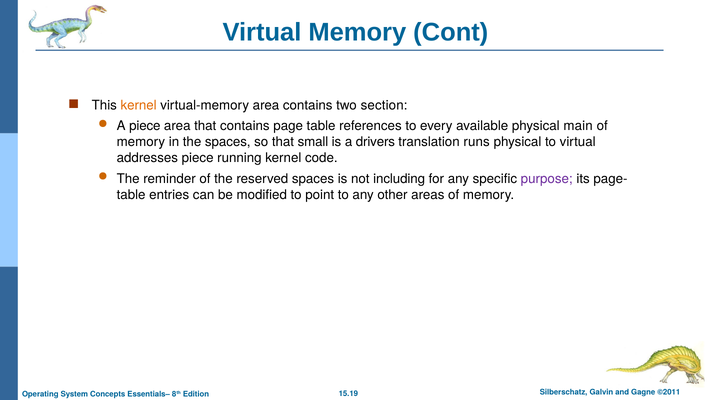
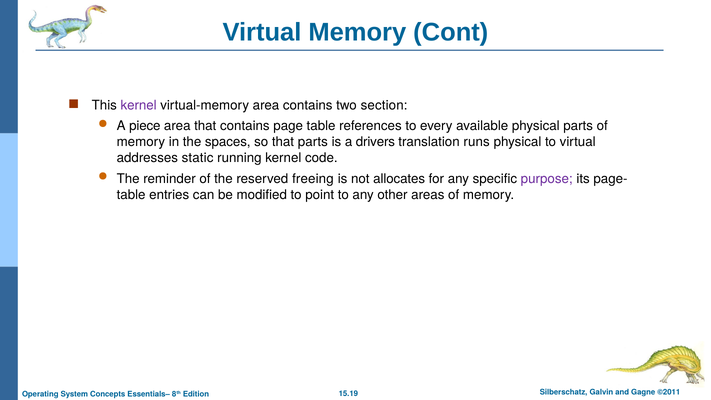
kernel at (139, 105) colour: orange -> purple
physical main: main -> parts
that small: small -> parts
addresses piece: piece -> static
reserved spaces: spaces -> freeing
including: including -> allocates
